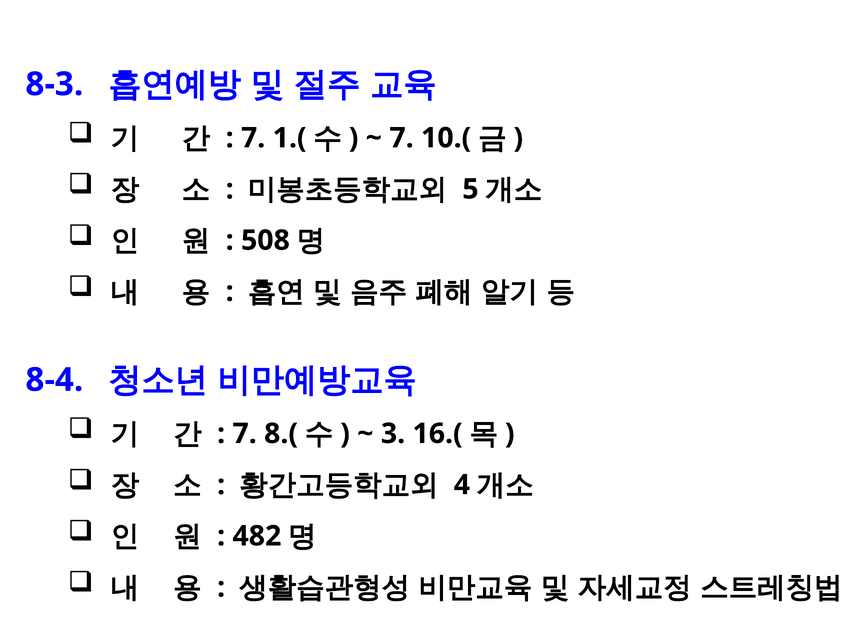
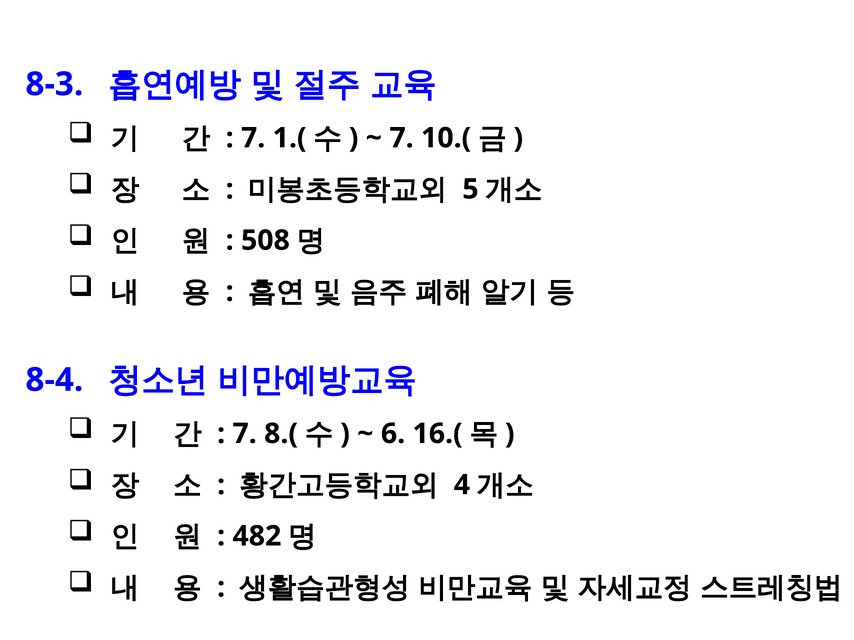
3: 3 -> 6
